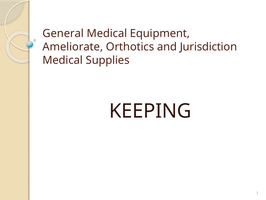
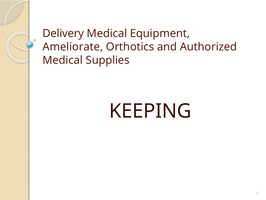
General: General -> Delivery
Jurisdiction: Jurisdiction -> Authorized
